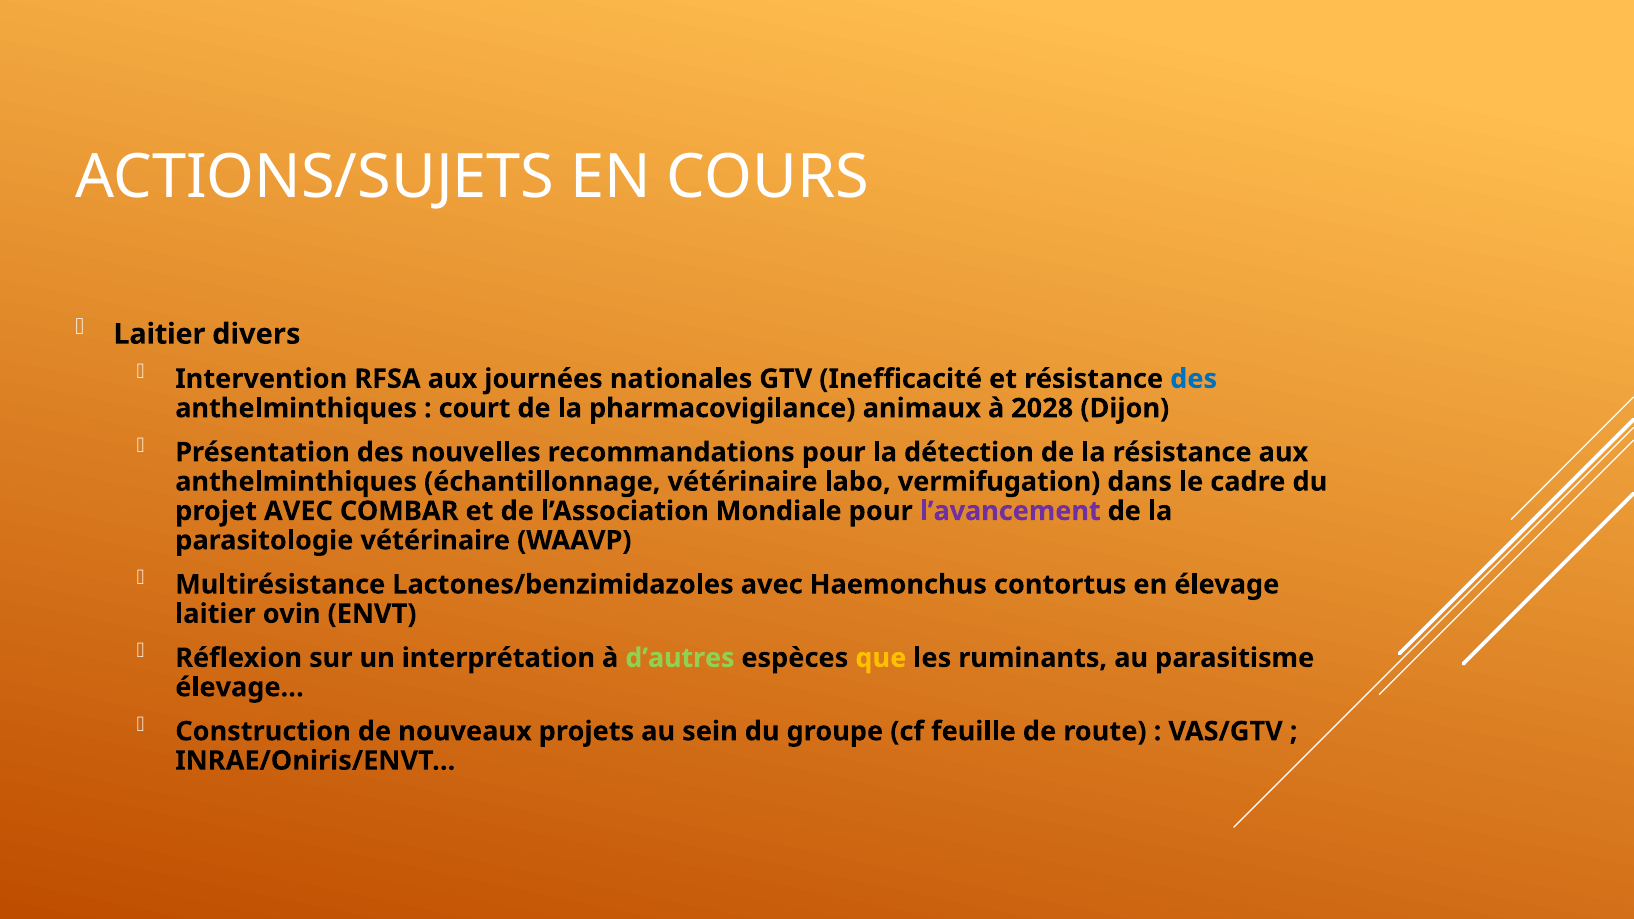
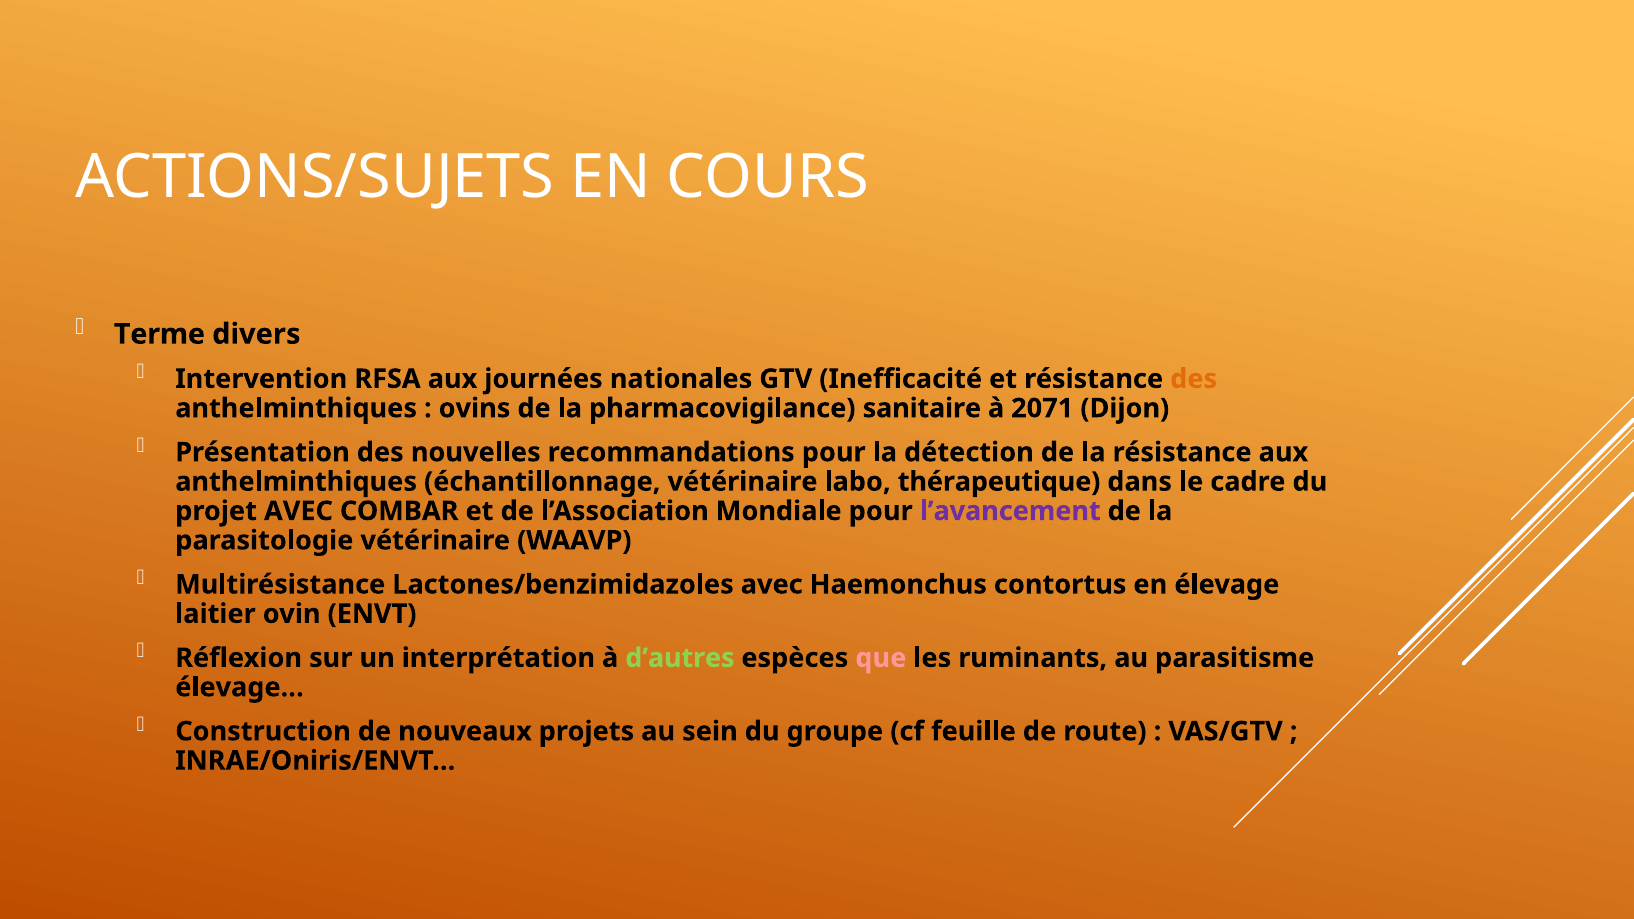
Laitier at (159, 334): Laitier -> Terme
des at (1194, 379) colour: blue -> orange
court: court -> ovins
animaux: animaux -> sanitaire
2028: 2028 -> 2071
vermifugation: vermifugation -> thérapeutique
que colour: yellow -> pink
